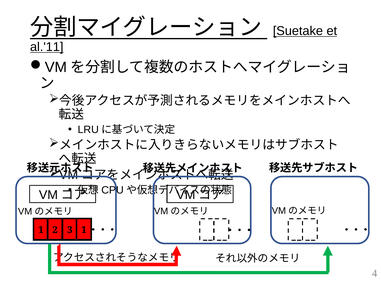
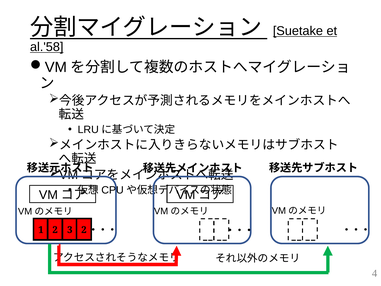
al.'11: al.'11 -> al.'58
3 1: 1 -> 2
